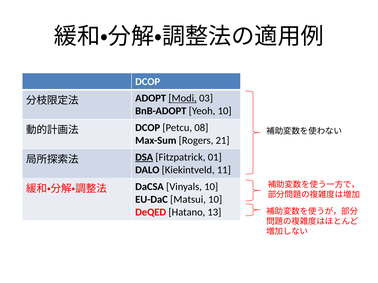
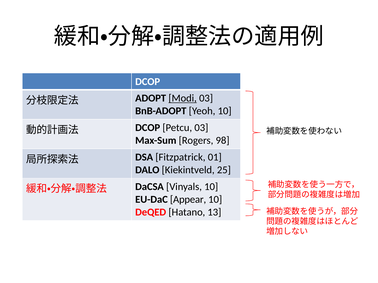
Petcu 08: 08 -> 03
21: 21 -> 98
DSA underline: present -> none
11: 11 -> 25
Matsui: Matsui -> Appear
